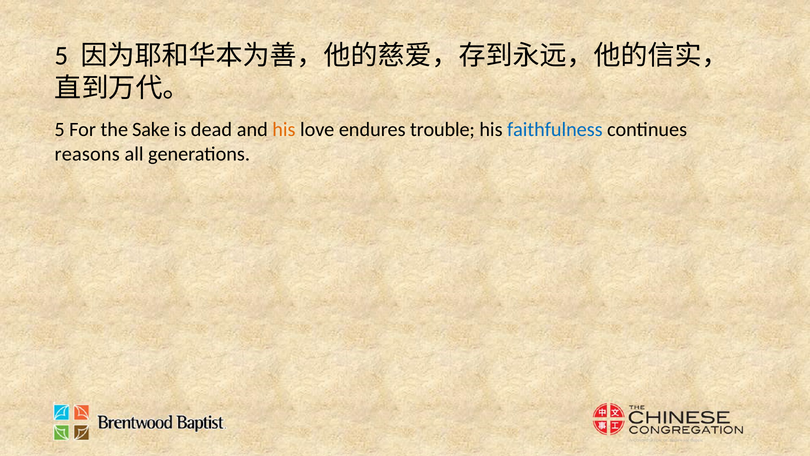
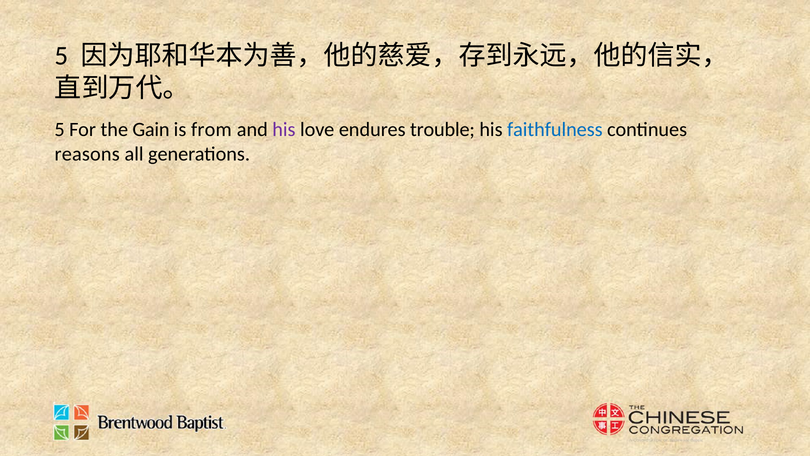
Sake: Sake -> Gain
dead: dead -> from
his at (284, 130) colour: orange -> purple
